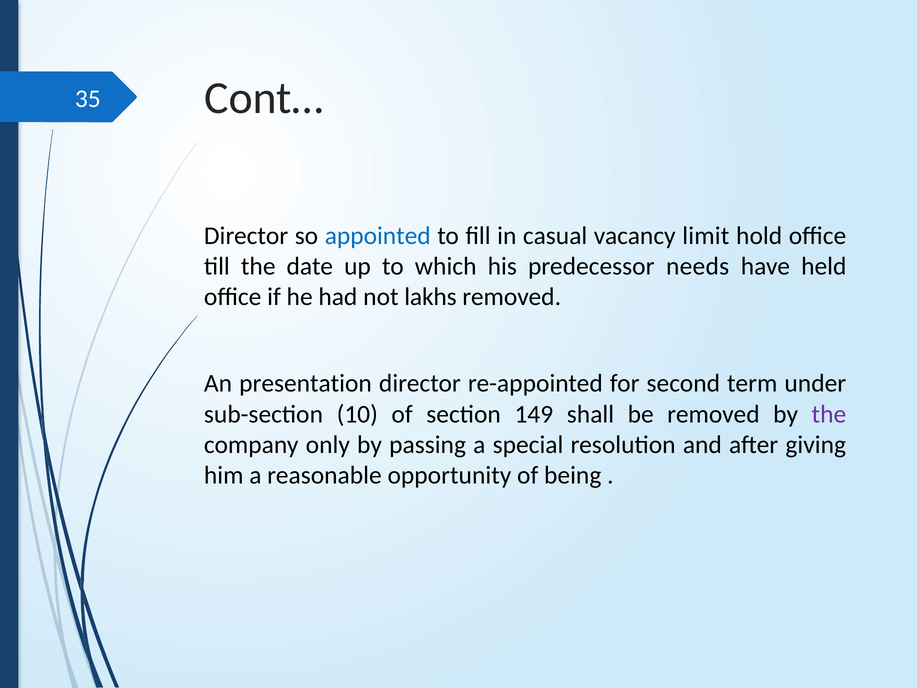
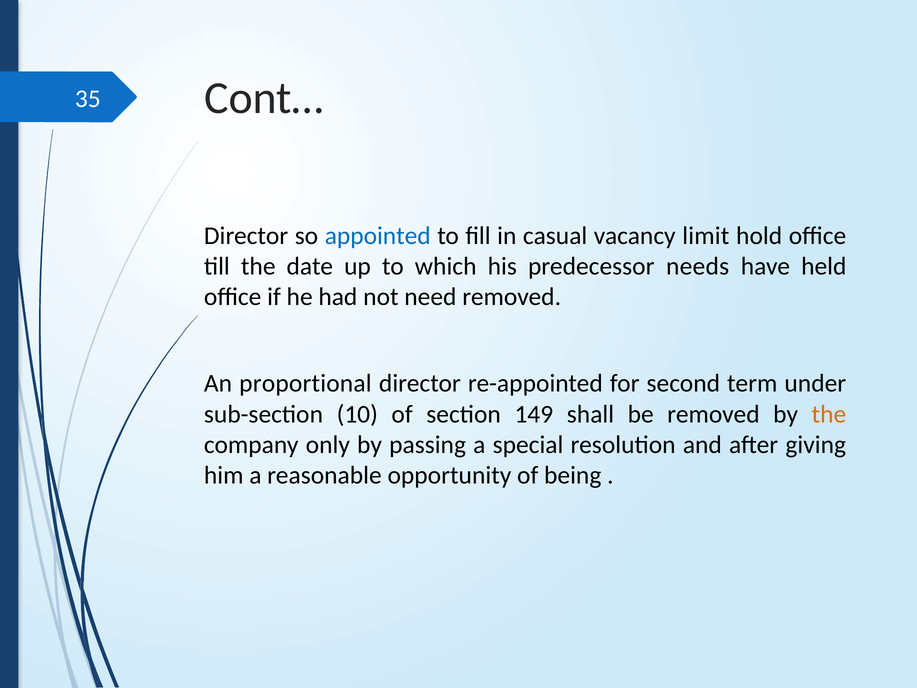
lakhs: lakhs -> need
presentation: presentation -> proportional
the at (829, 414) colour: purple -> orange
